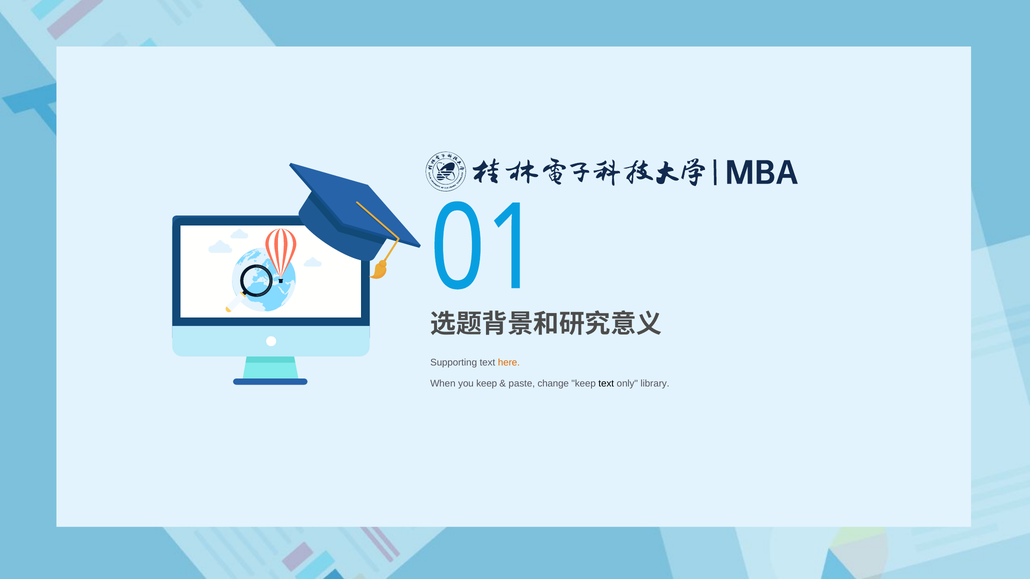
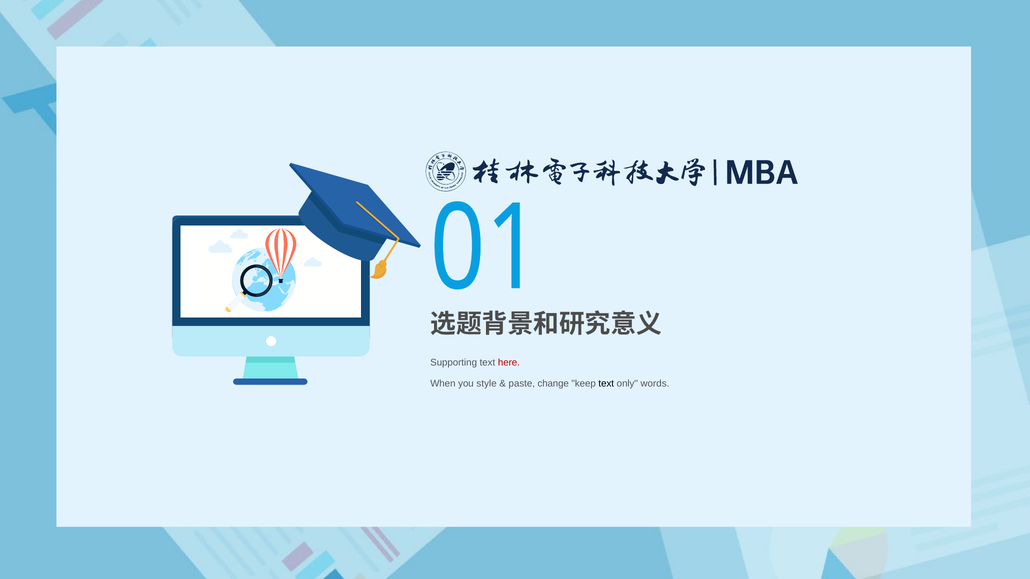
here colour: orange -> red
you keep: keep -> style
library: library -> words
